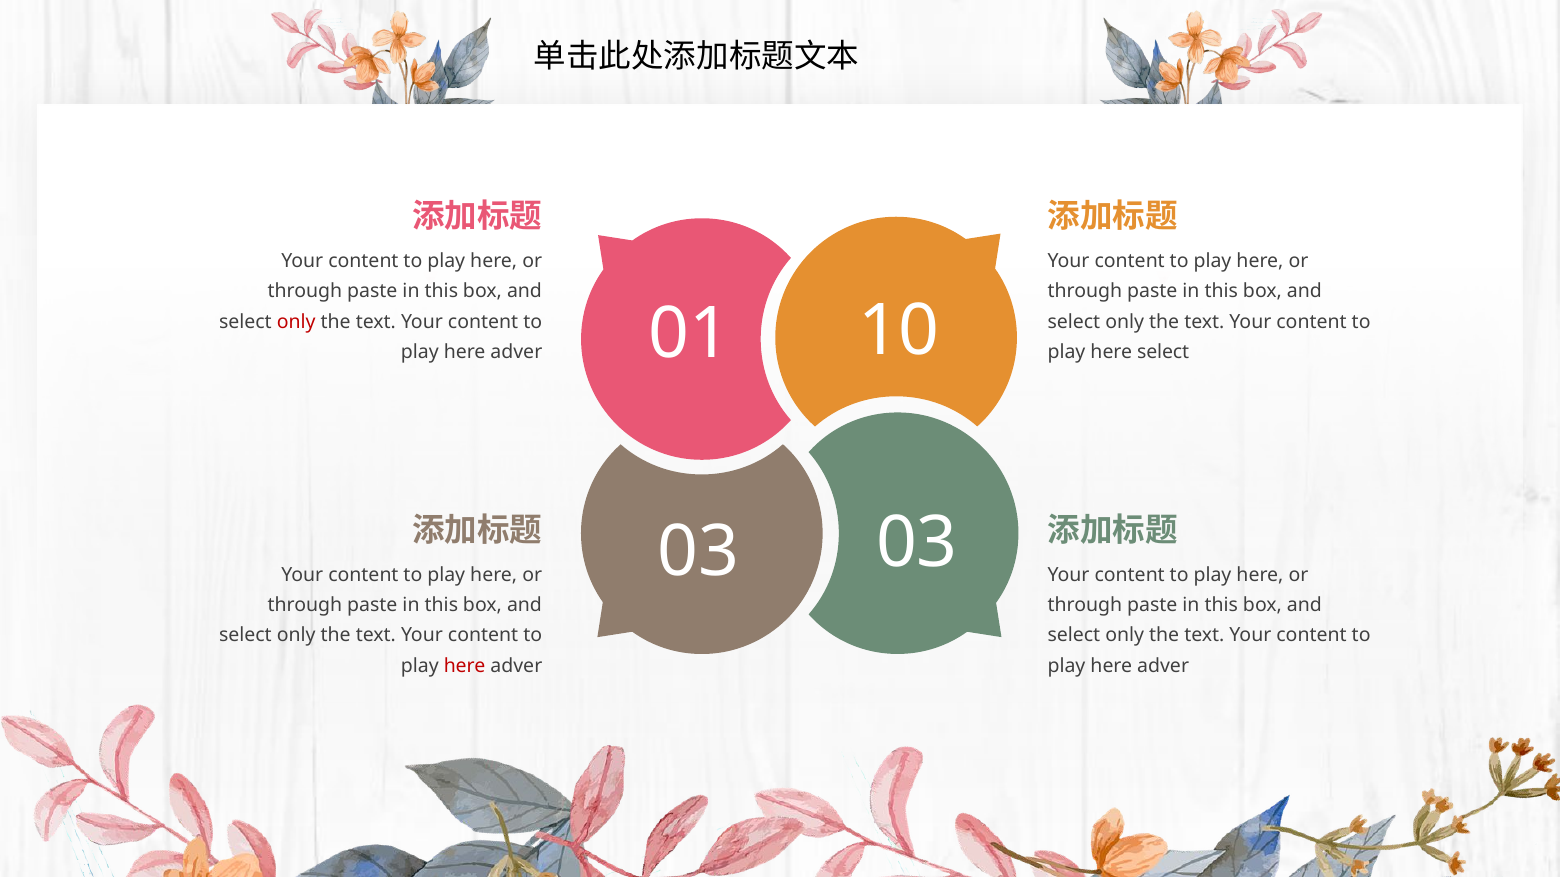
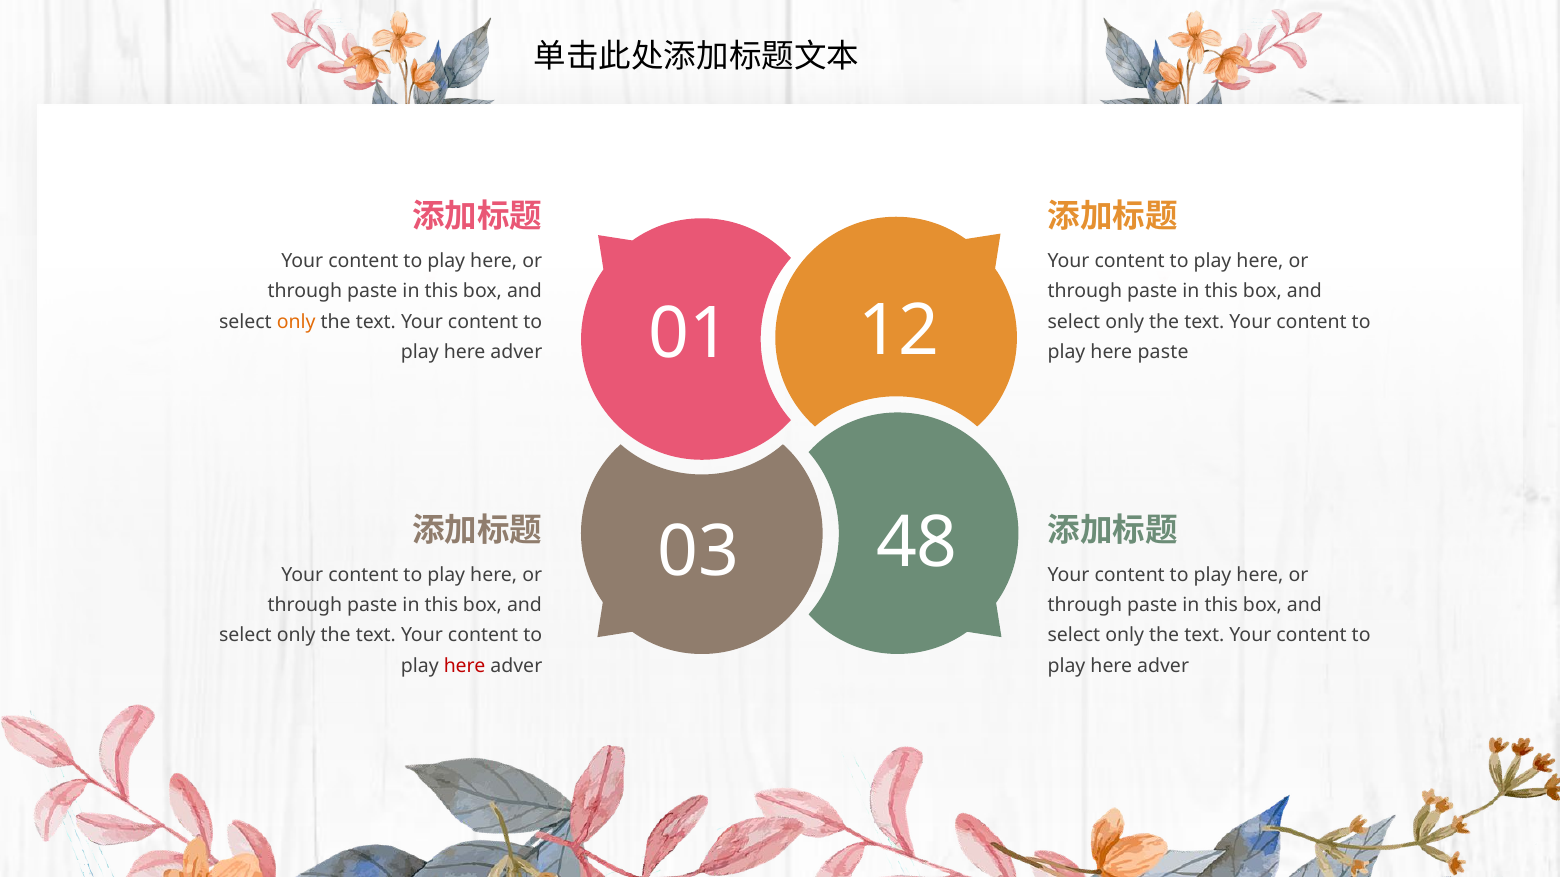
10: 10 -> 12
only at (296, 322) colour: red -> orange
here select: select -> paste
03 03: 03 -> 48
